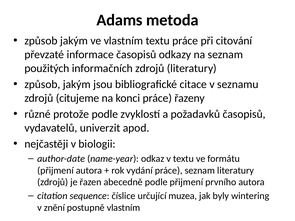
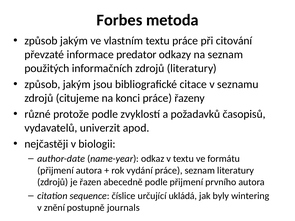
Adams: Adams -> Forbes
informace časopisů: časopisů -> predator
muzea: muzea -> ukládá
postupně vlastním: vlastním -> journals
